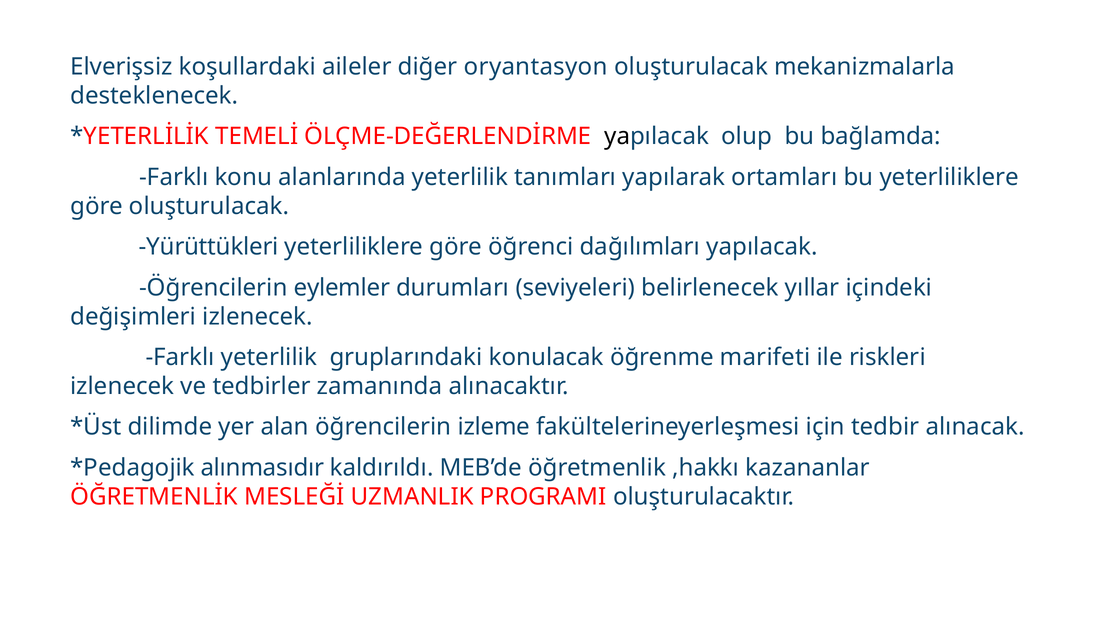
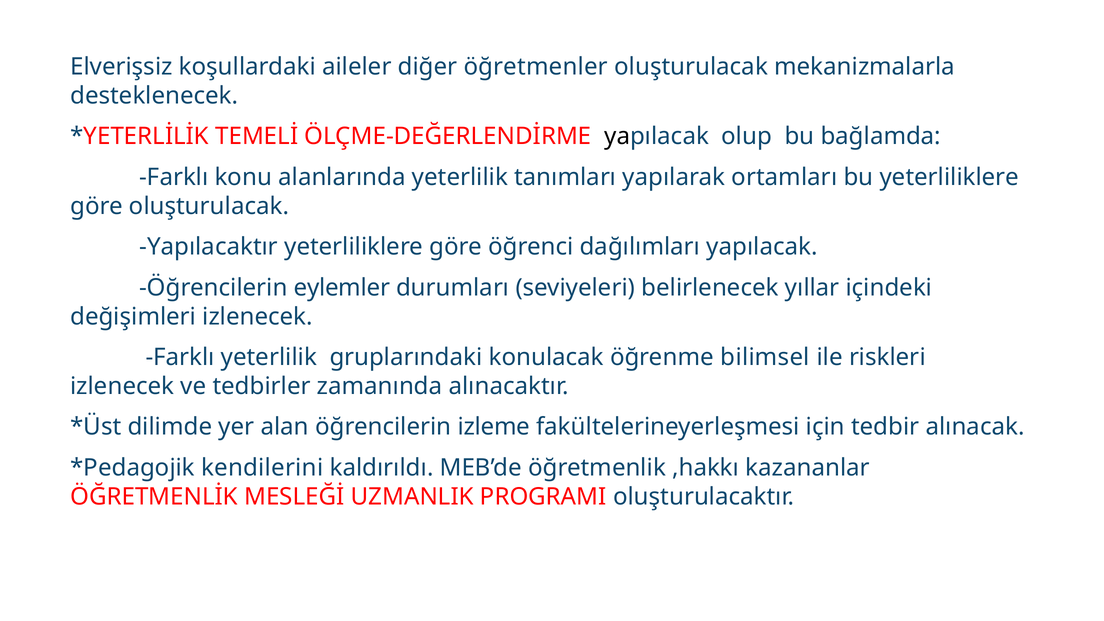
oryantasyon: oryantasyon -> öğretmenler
Yürüttükleri: Yürüttükleri -> Yapılacaktır
marifeti: marifeti -> bilimsel
alınmasıdır: alınmasıdır -> kendilerini
